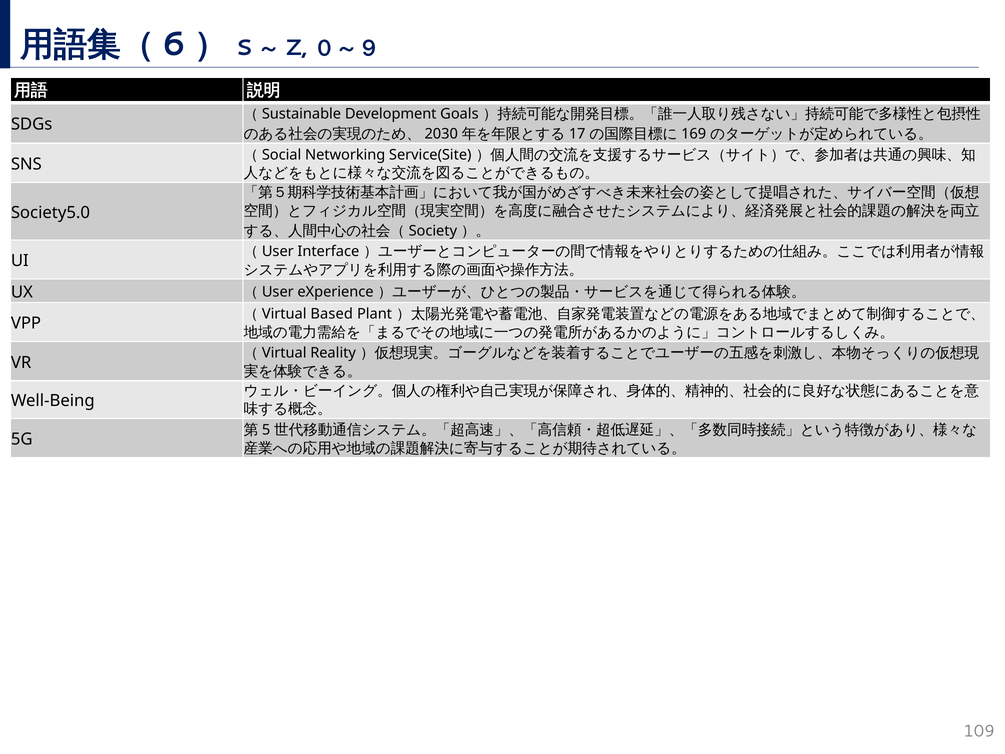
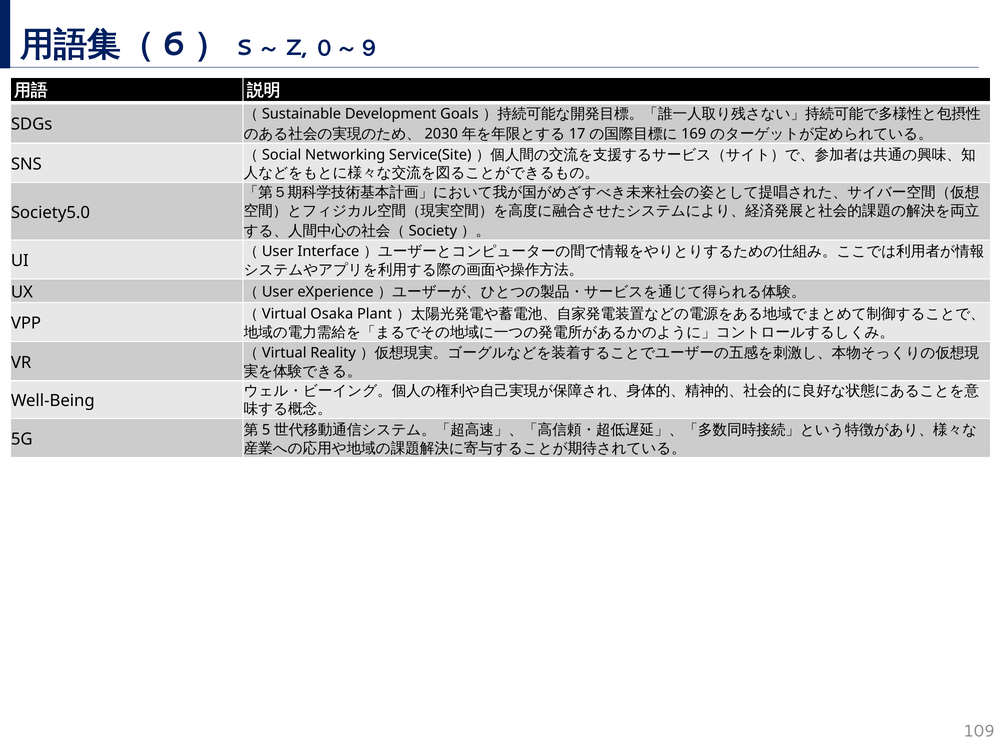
Based: Based -> Osaka
